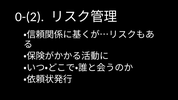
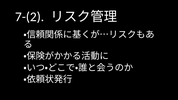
0-(2: 0-(2 -> 7-(2
